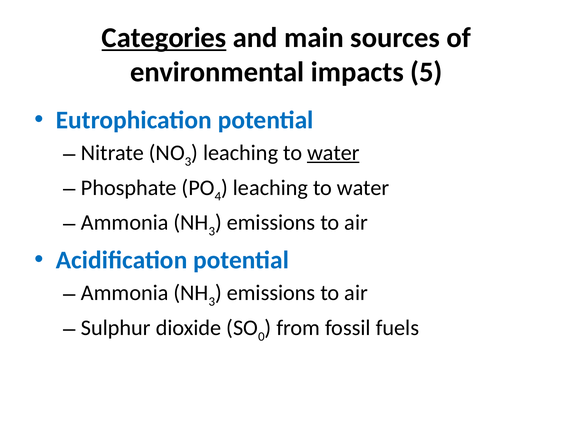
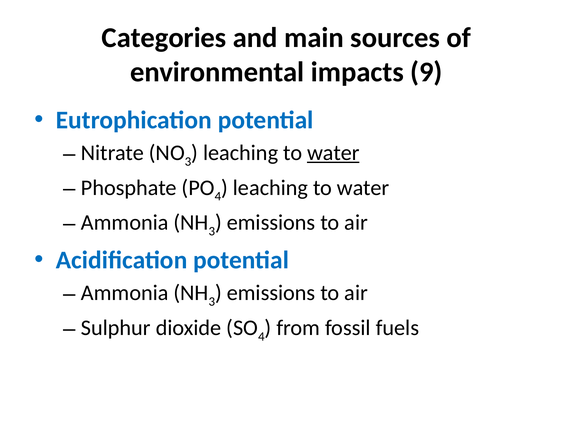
Categories underline: present -> none
5: 5 -> 9
0 at (261, 337): 0 -> 4
